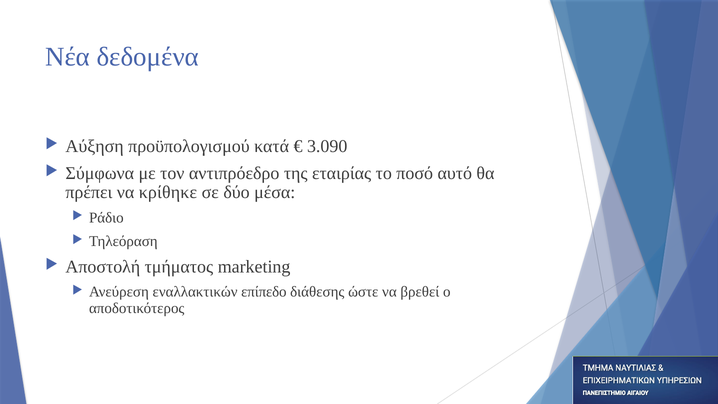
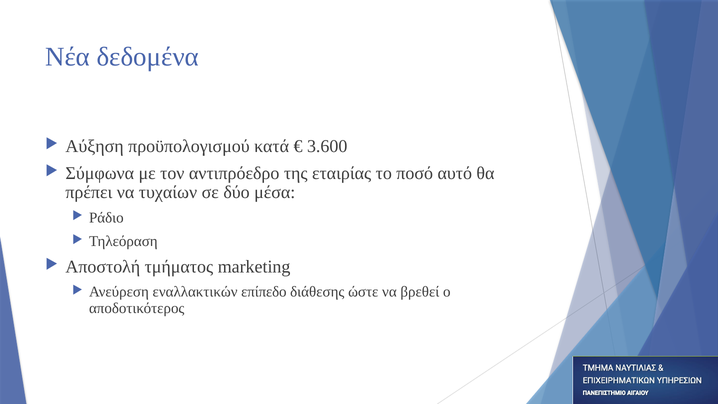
3.090: 3.090 -> 3.600
κρίθηκε: κρίθηκε -> τυχαίων
